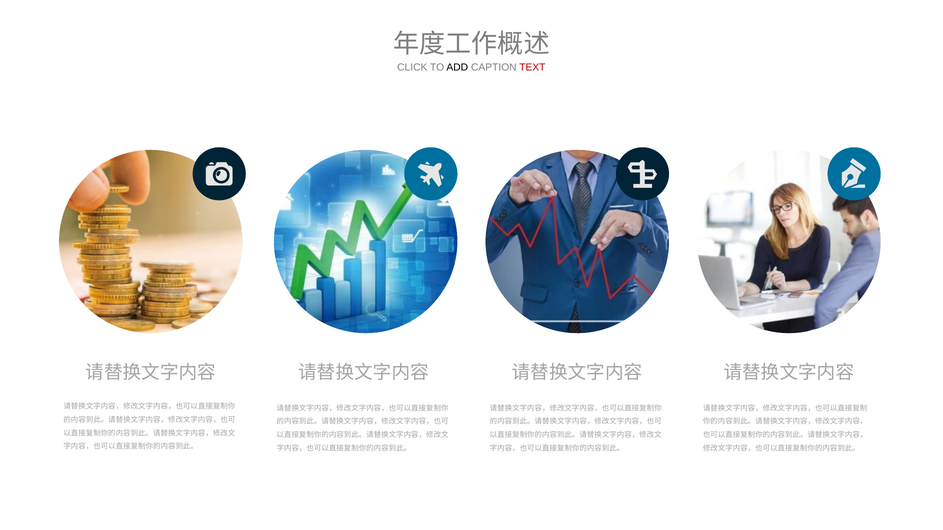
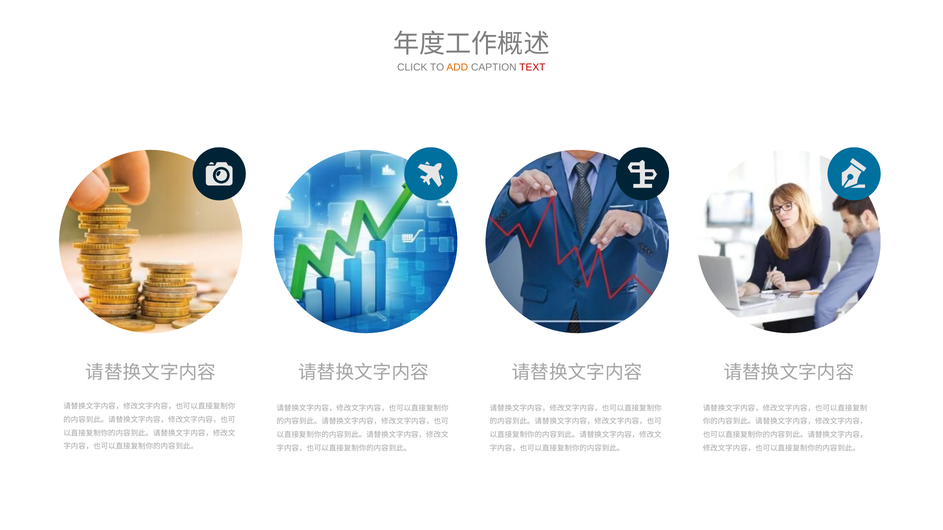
ADD colour: black -> orange
